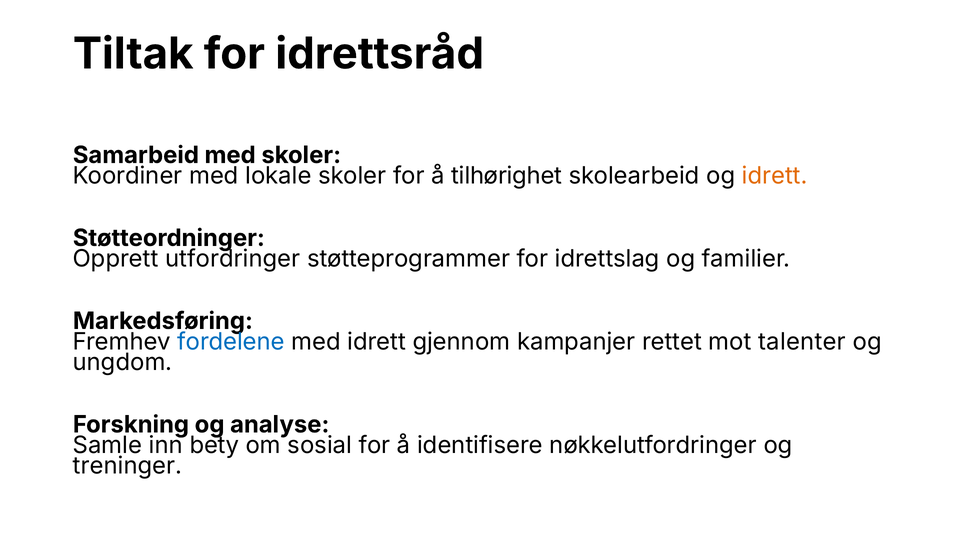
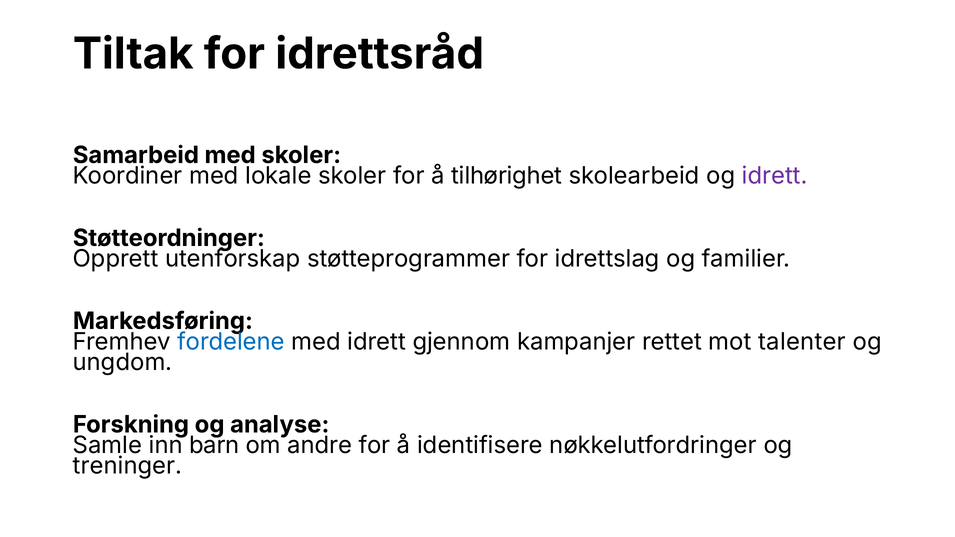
idrett at (775, 176) colour: orange -> purple
utfordringer: utfordringer -> utenforskap
bety: bety -> barn
sosial: sosial -> andre
